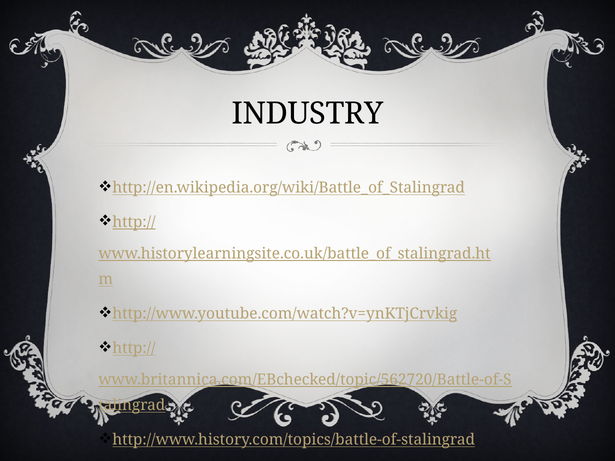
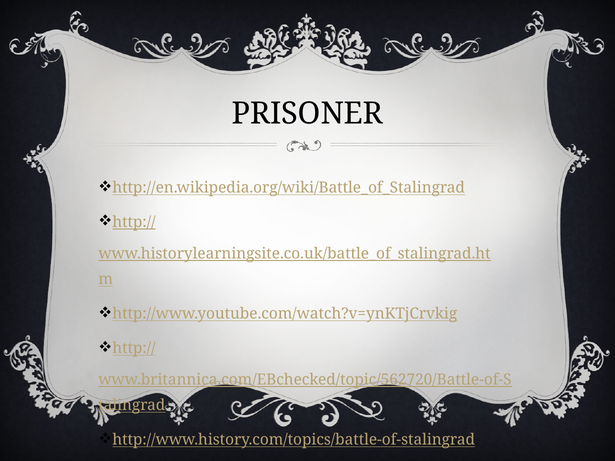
INDUSTRY: INDUSTRY -> PRISONER
